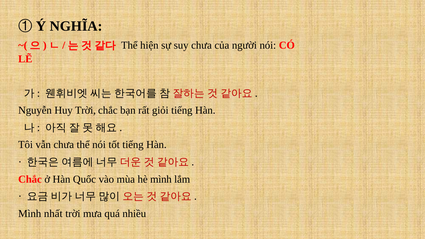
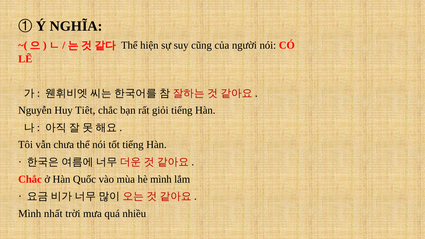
suy chưa: chưa -> cũng
Huy Trời: Trời -> Tiêt
